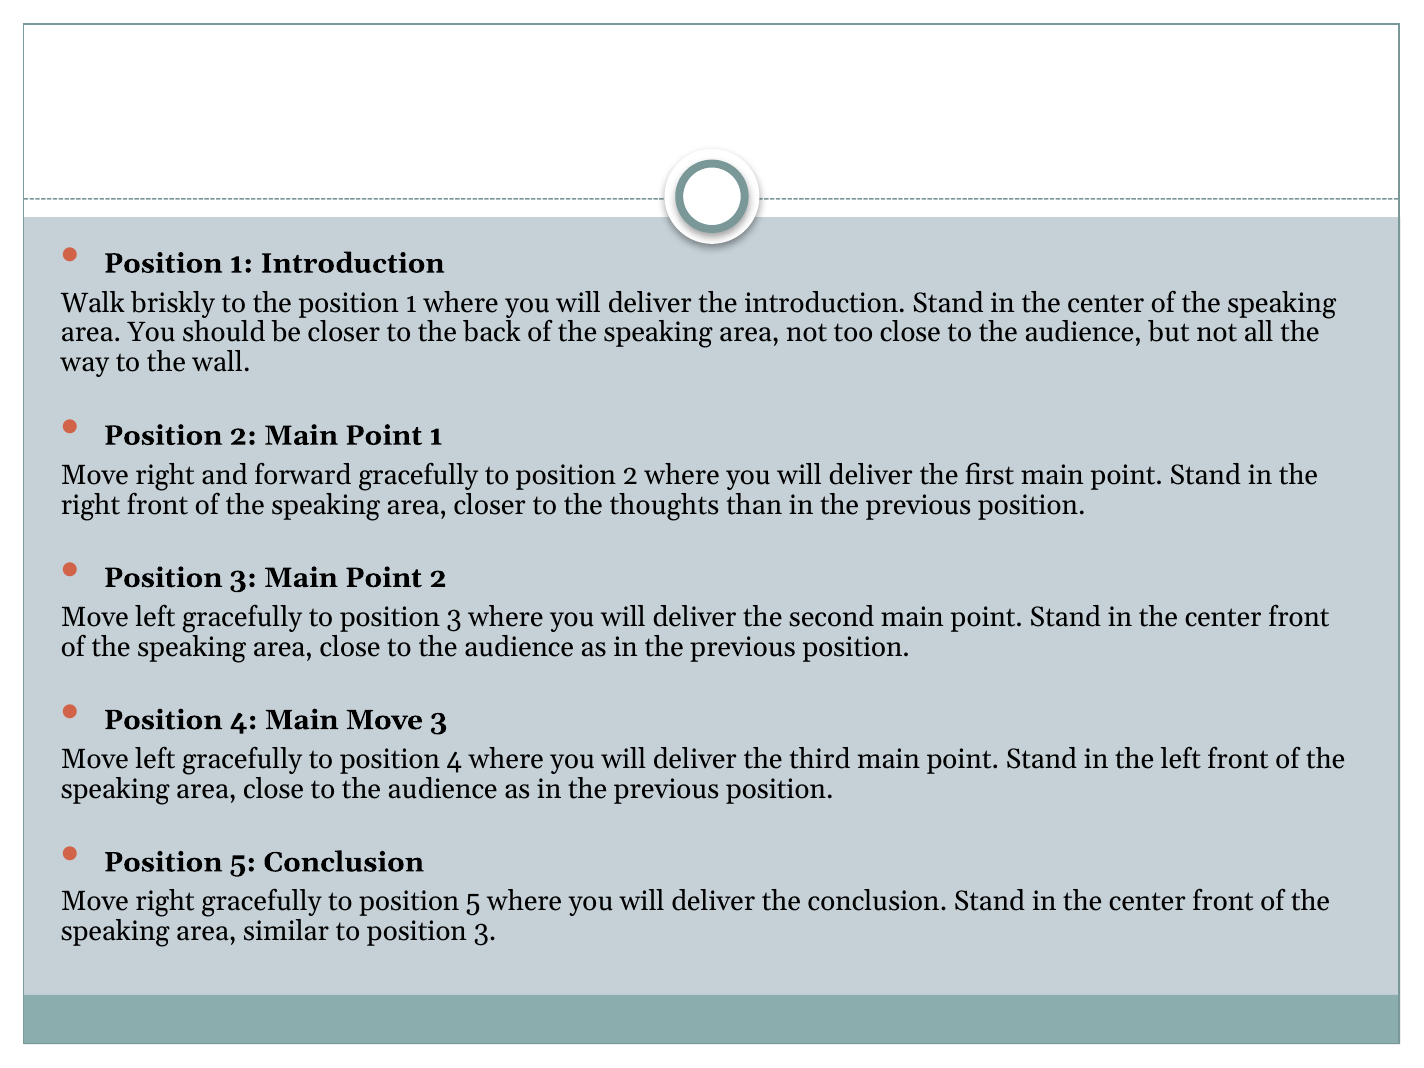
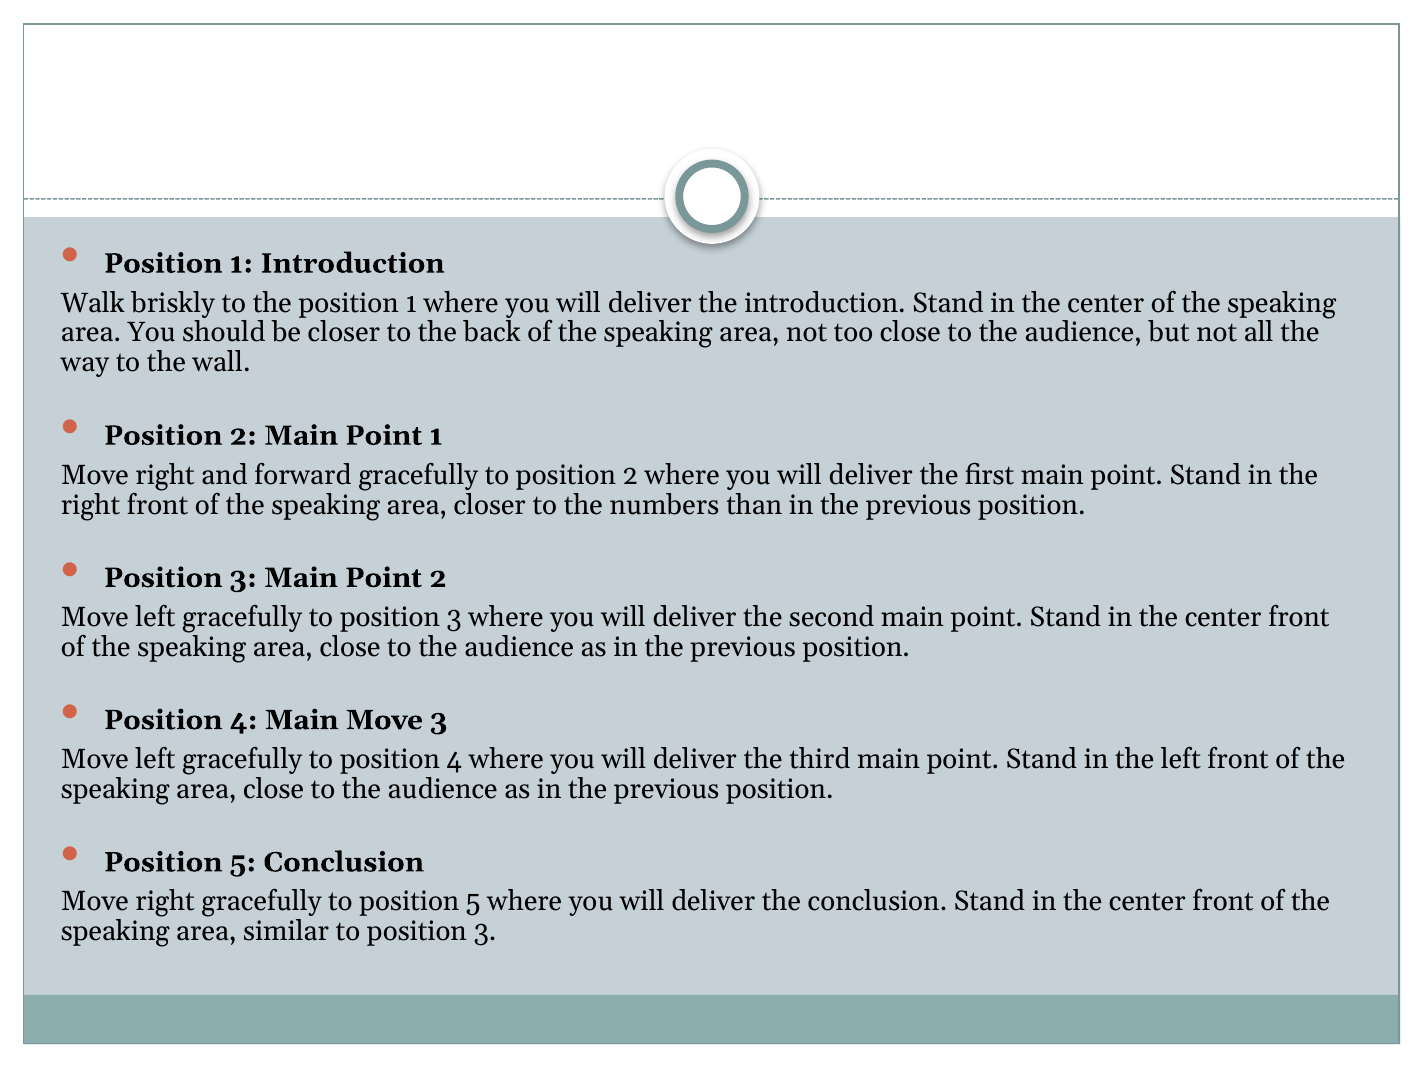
thoughts: thoughts -> numbers
